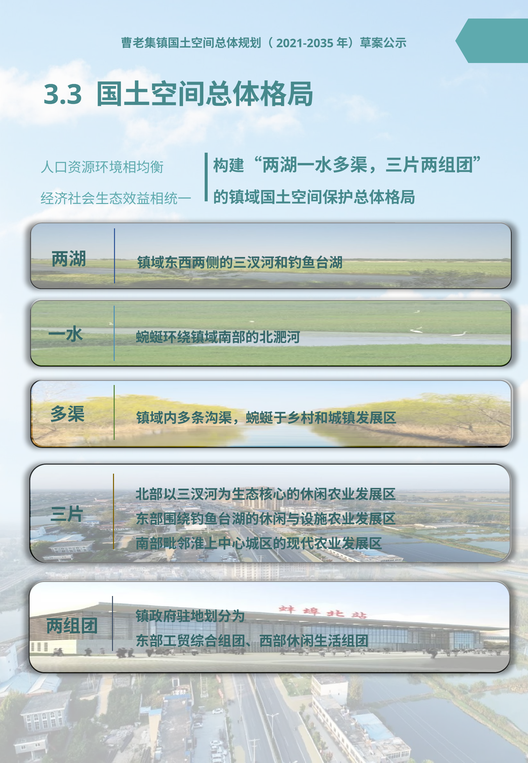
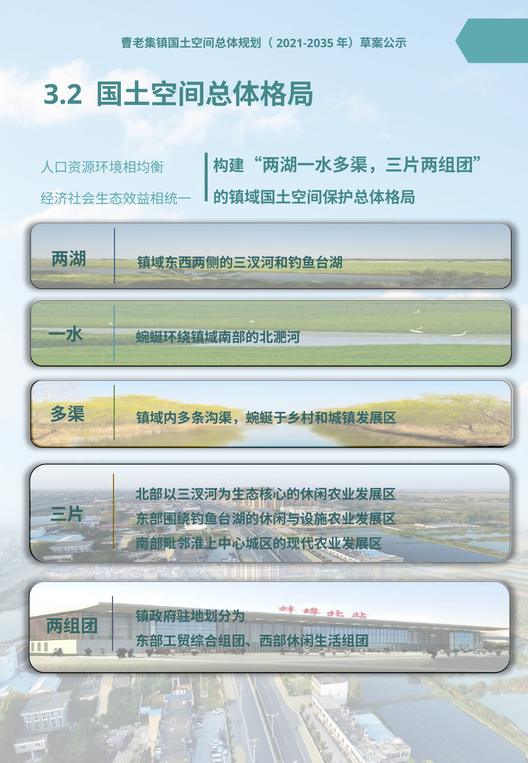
3.3: 3.3 -> 3.2
